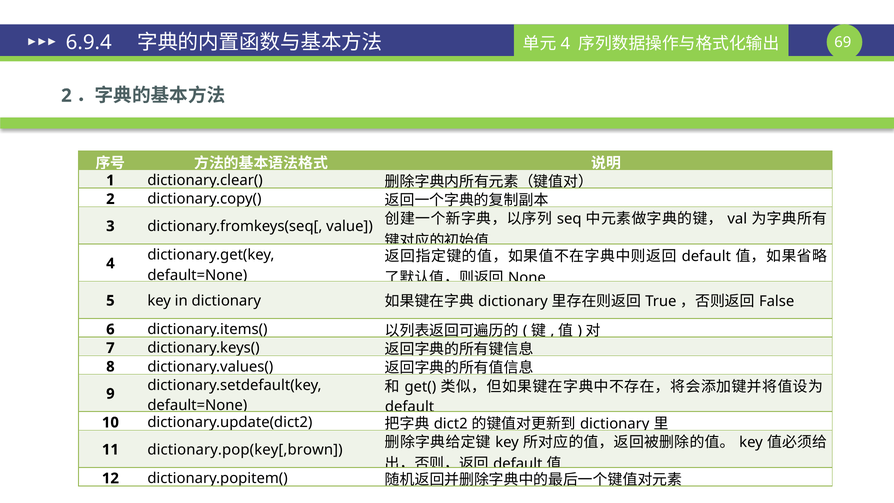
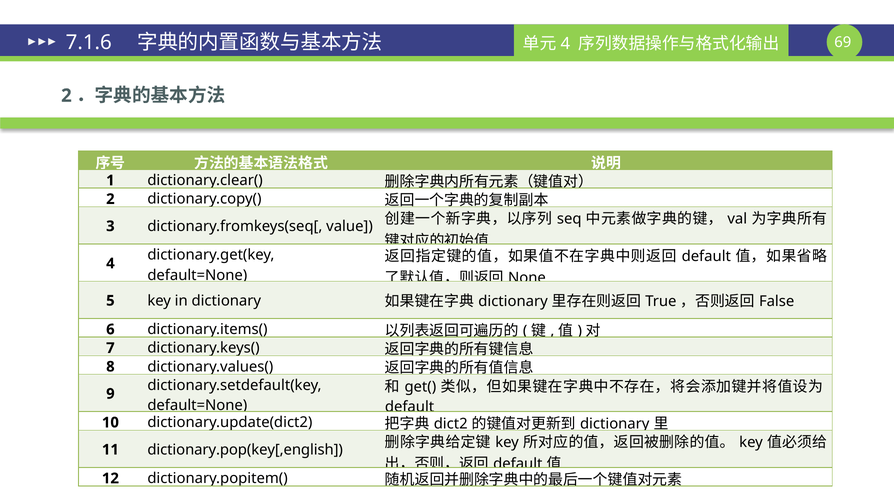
6.9.4: 6.9.4 -> 7.1.6
dictionary.pop(key[,brown: dictionary.pop(key[,brown -> dictionary.pop(key[,english
